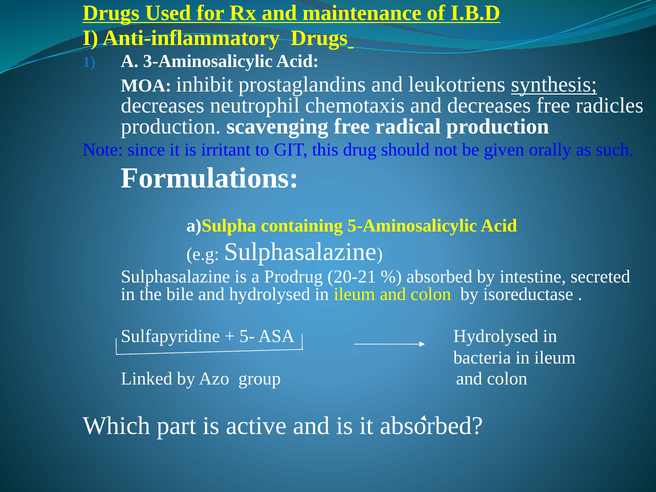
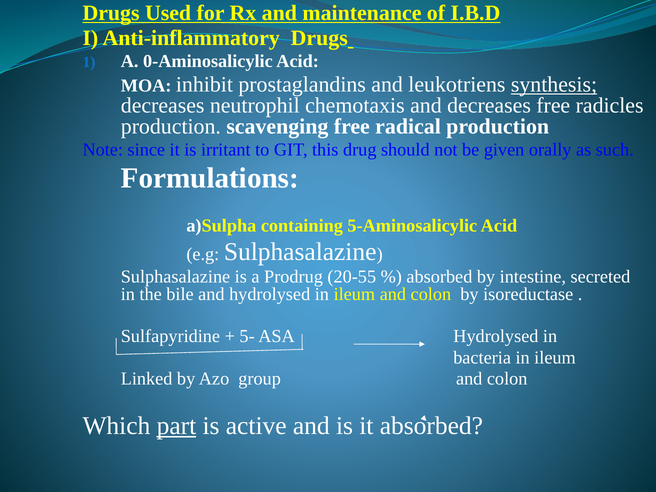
3-Aminosalicylic: 3-Aminosalicylic -> 0-Aminosalicylic
20-21: 20-21 -> 20-55
part underline: none -> present
